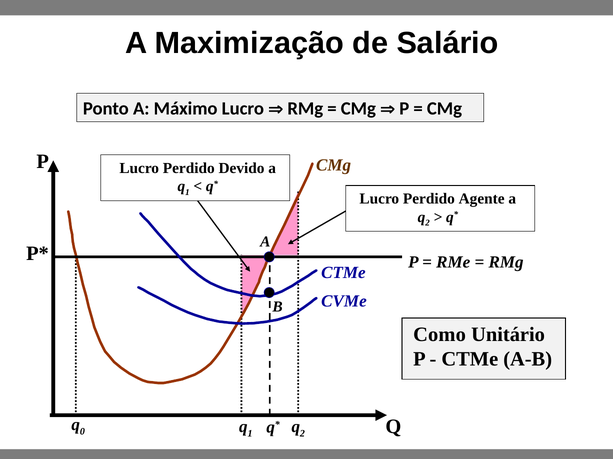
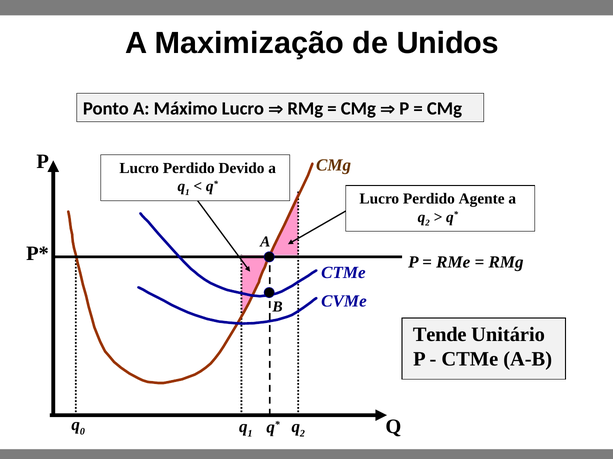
Salário: Salário -> Unidos
Como: Como -> Tende
